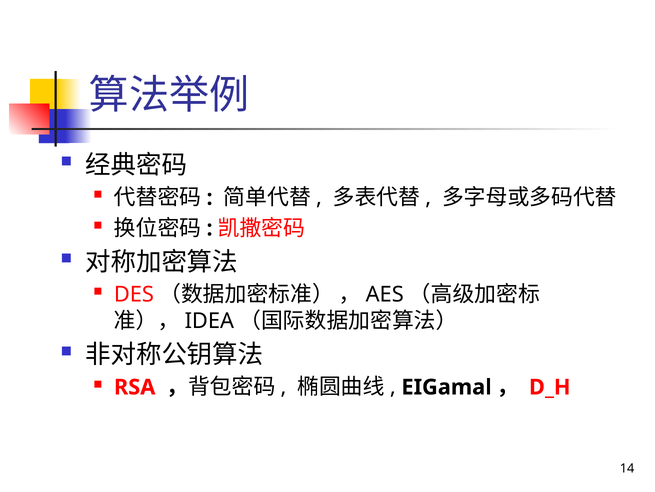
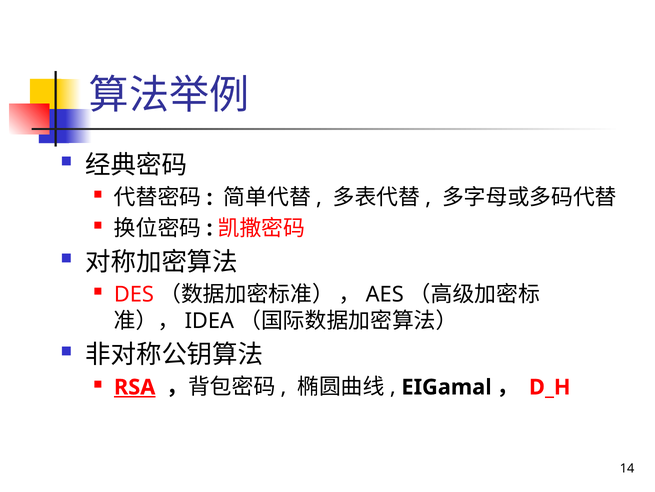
RSA underline: none -> present
